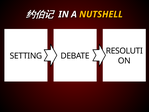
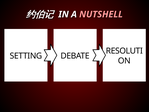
NUTSHELL colour: yellow -> pink
